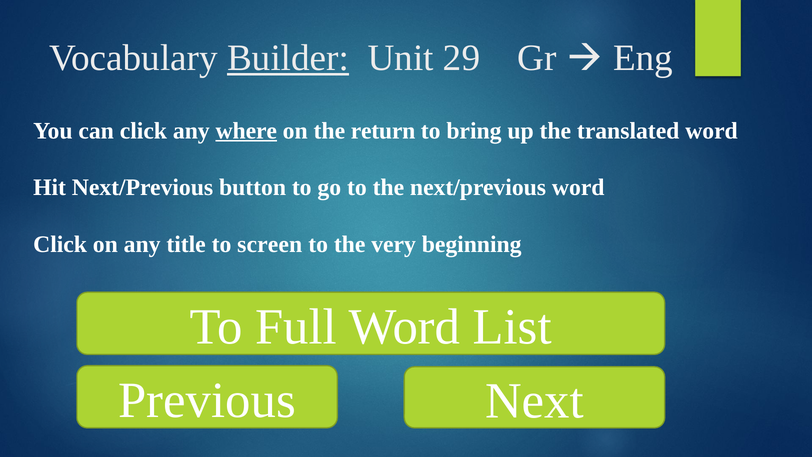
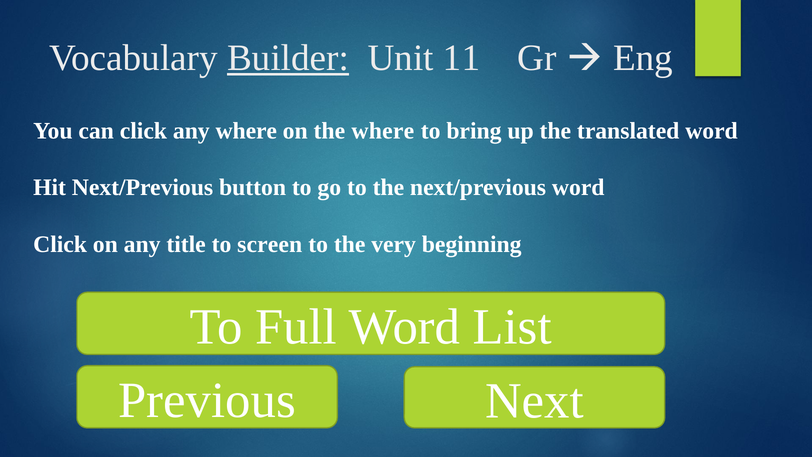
29: 29 -> 11
where at (246, 131) underline: present -> none
the return: return -> where
